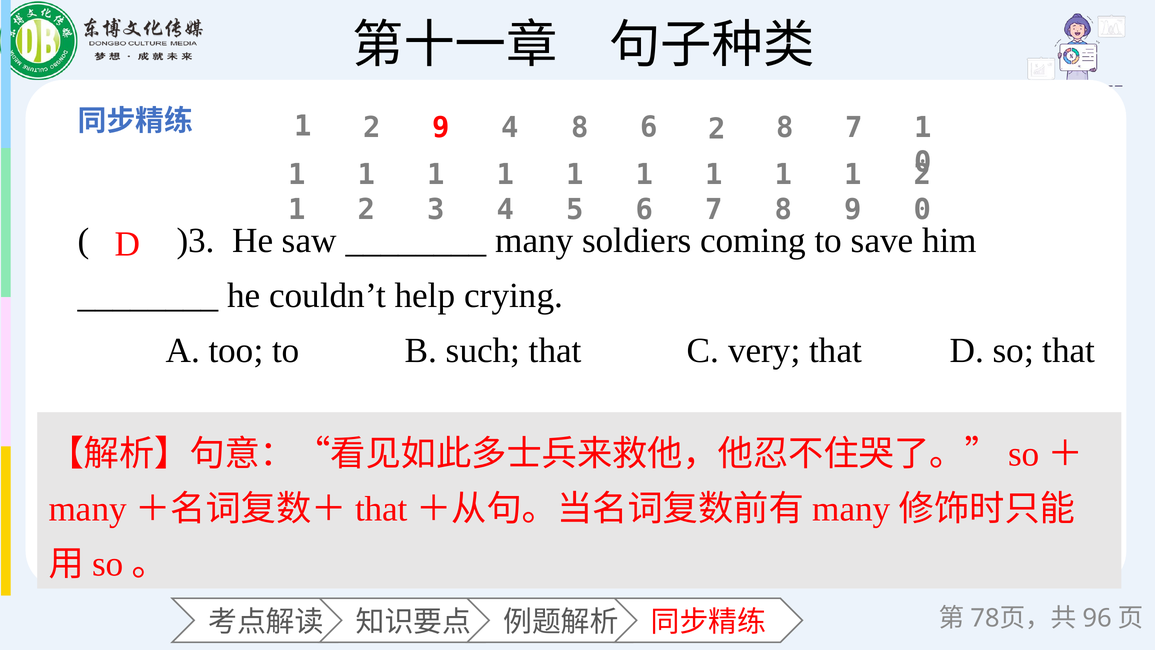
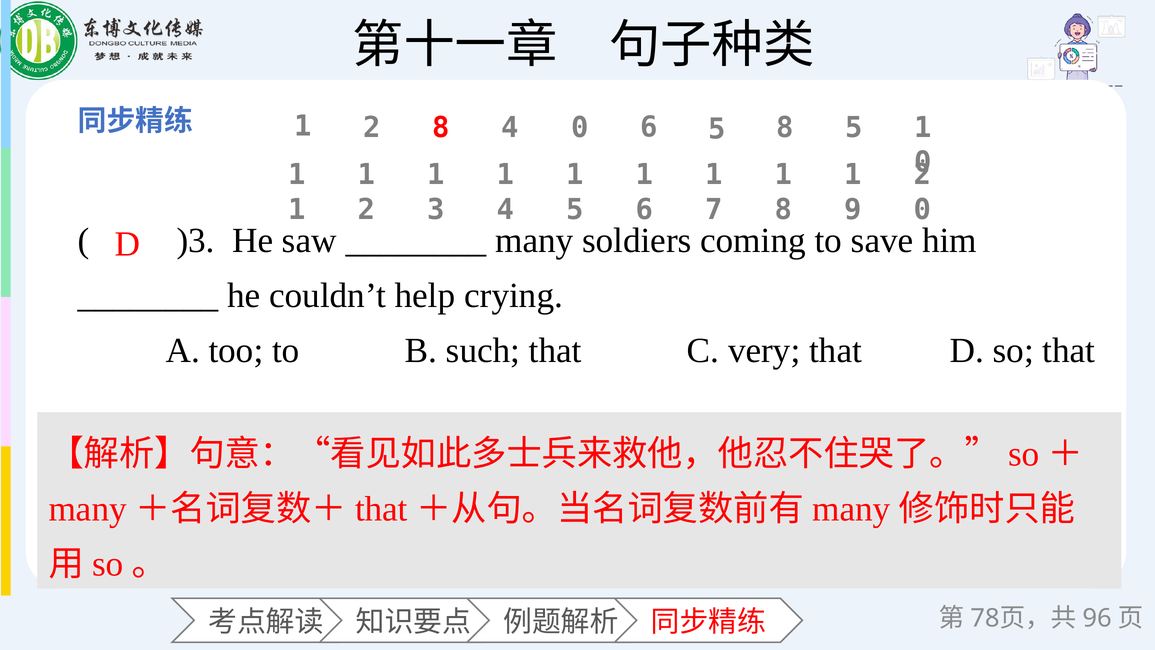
2 9: 9 -> 8
4 8: 8 -> 0
6 2: 2 -> 5
8 7: 7 -> 5
